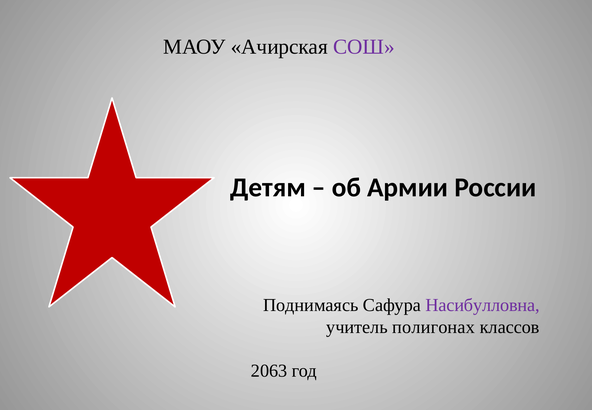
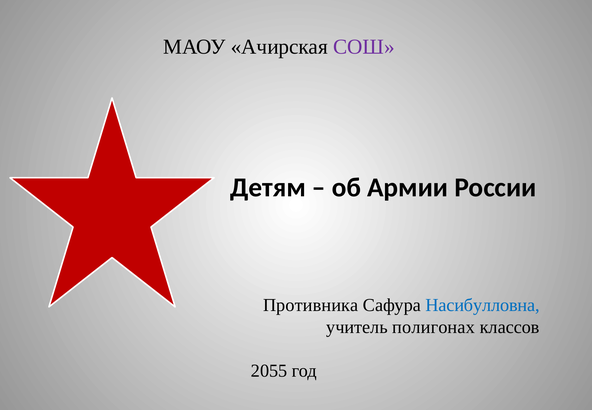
Поднимаясь: Поднимаясь -> Противника
Насибулловна colour: purple -> blue
2063: 2063 -> 2055
